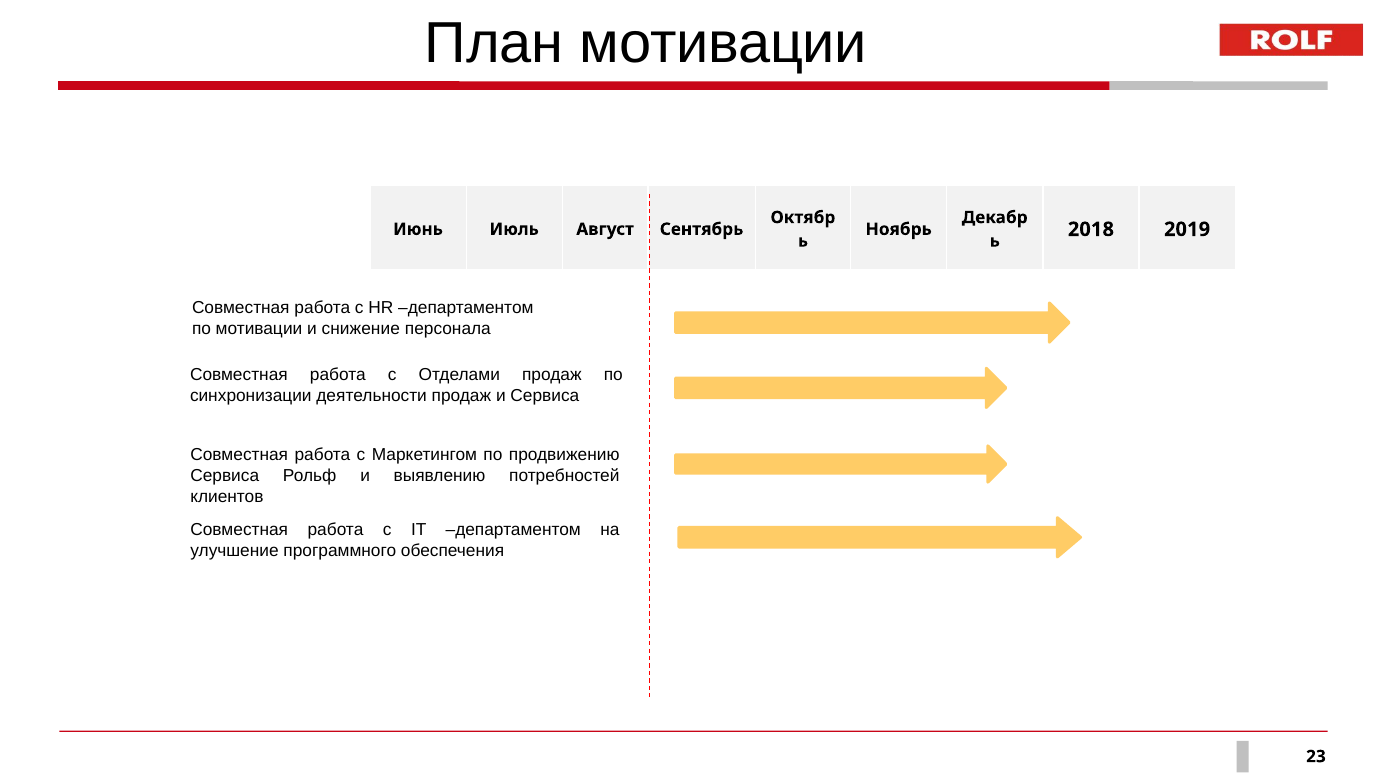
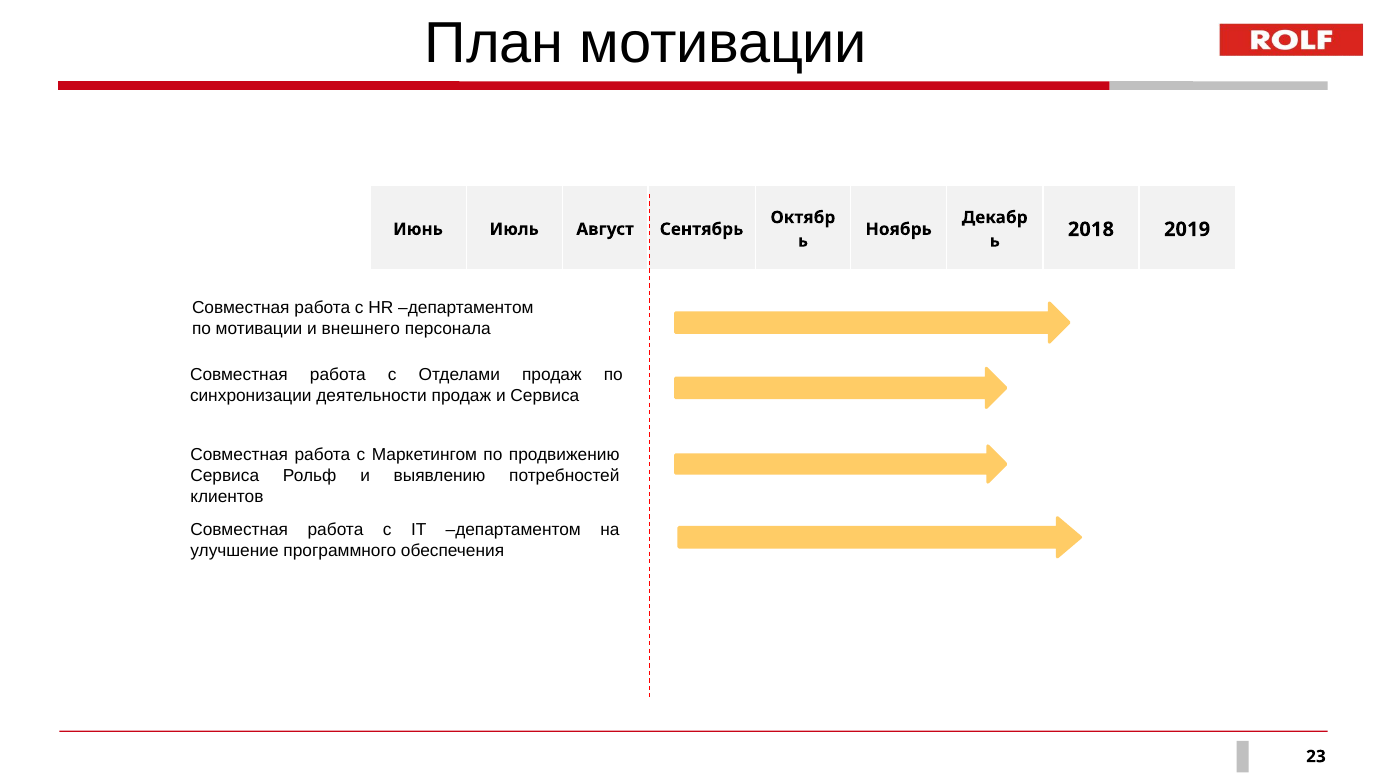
снижение: снижение -> внешнего
